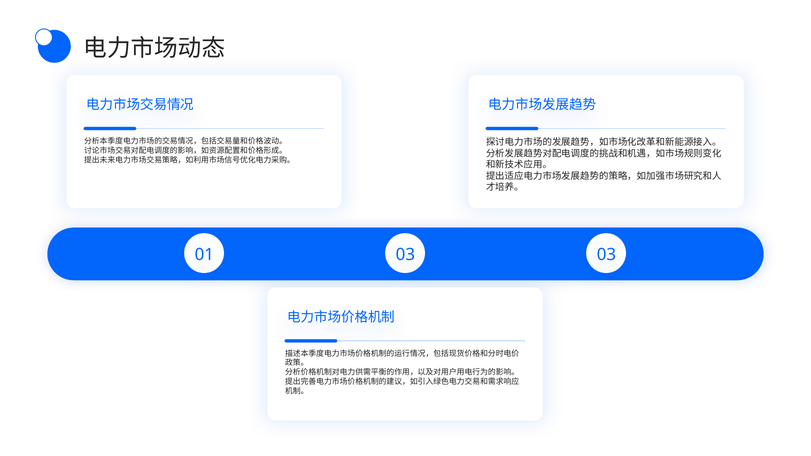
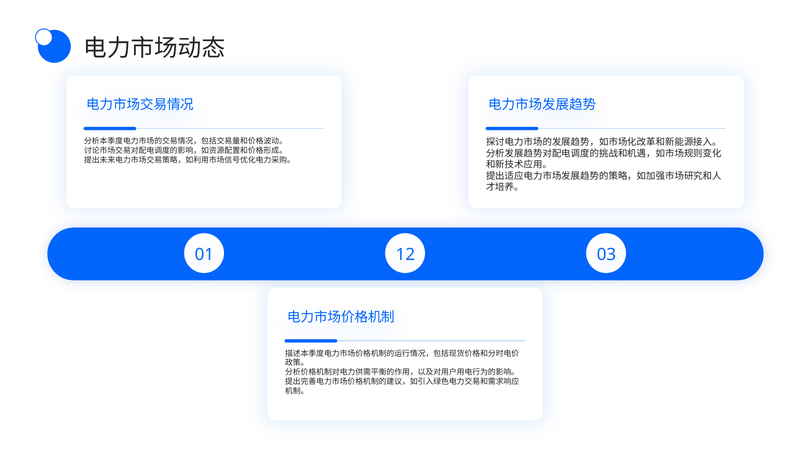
01 03: 03 -> 12
